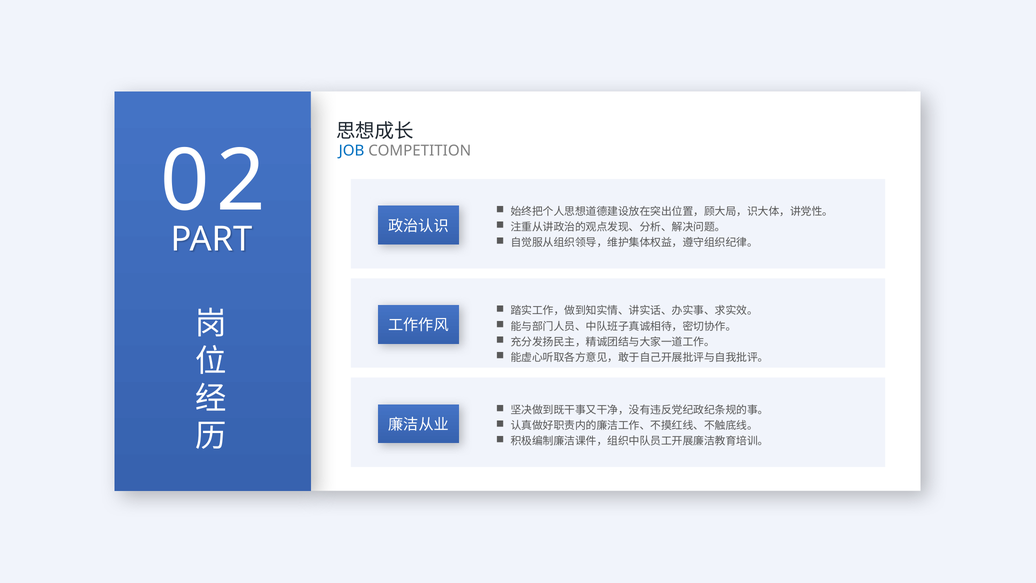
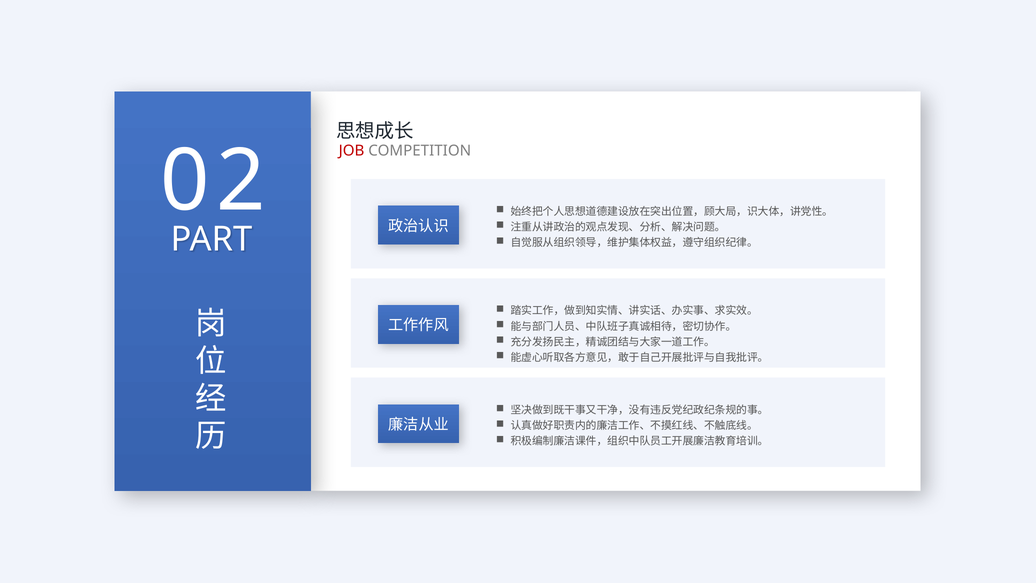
JOB colour: blue -> red
